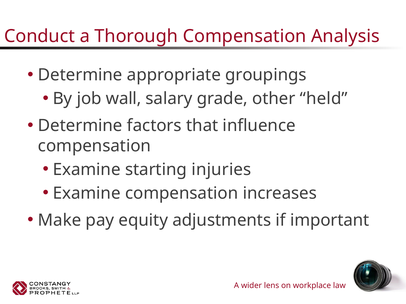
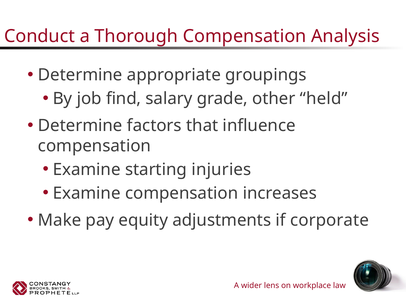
wall: wall -> find
important: important -> corporate
